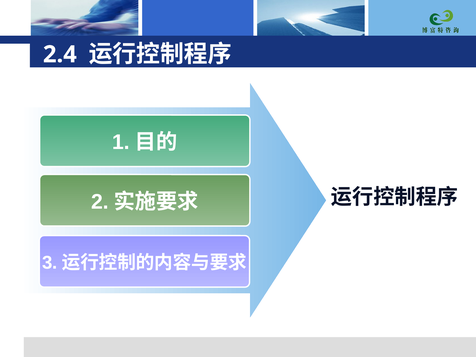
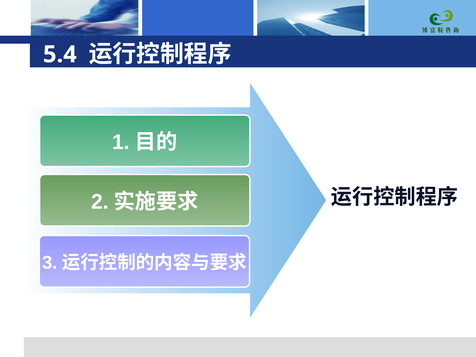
2.4: 2.4 -> 5.4
